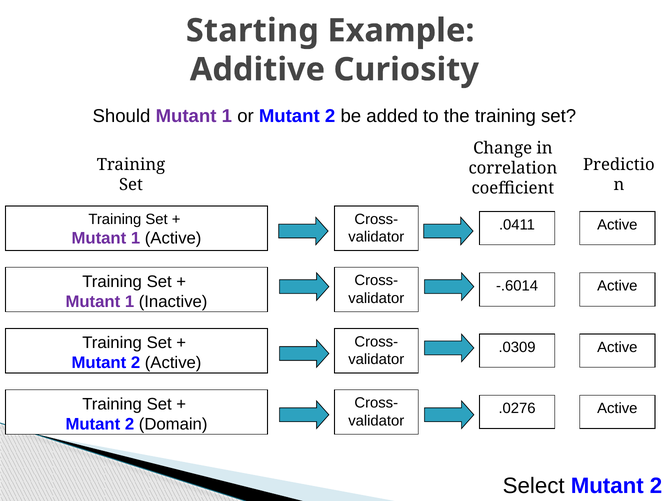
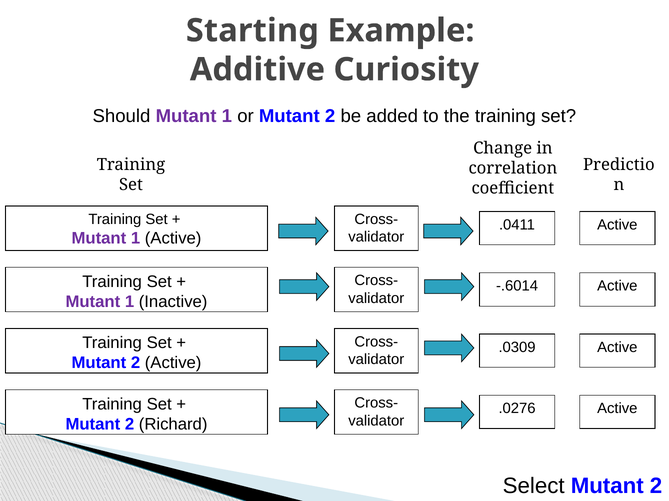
Domain: Domain -> Richard
